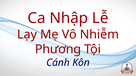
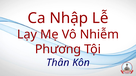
Cánh: Cánh -> Thân
